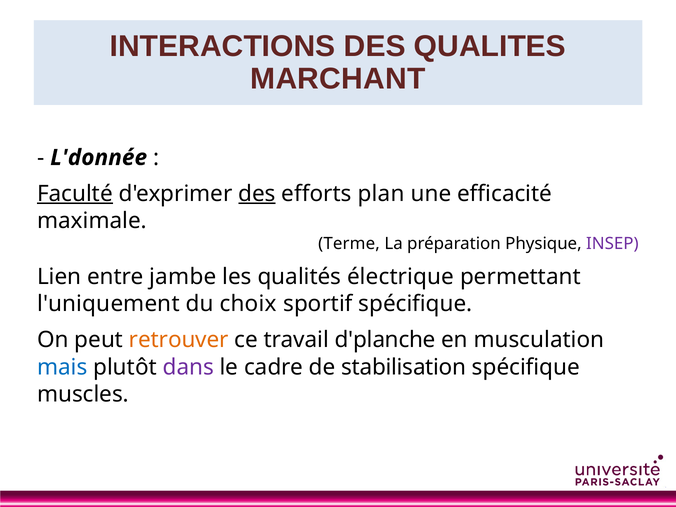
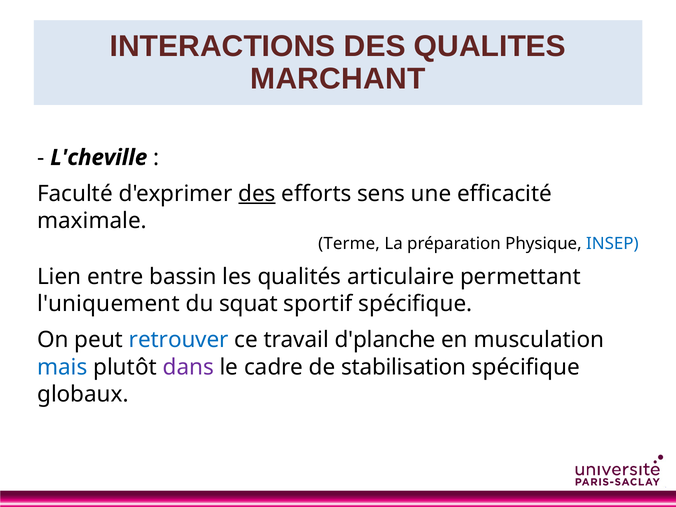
L'donnée: L'donnée -> L'cheville
Faculté underline: present -> none
plan: plan -> sens
INSEP colour: purple -> blue
jambe: jambe -> bassin
électrique: électrique -> articulaire
choix: choix -> squat
retrouver colour: orange -> blue
muscles: muscles -> globaux
